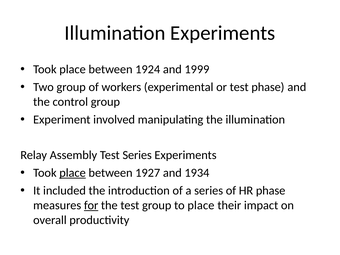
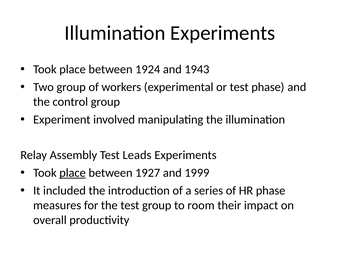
1999: 1999 -> 1943
Test Series: Series -> Leads
1934: 1934 -> 1999
for underline: present -> none
to place: place -> room
